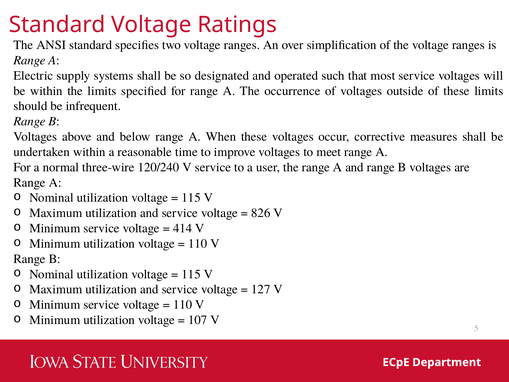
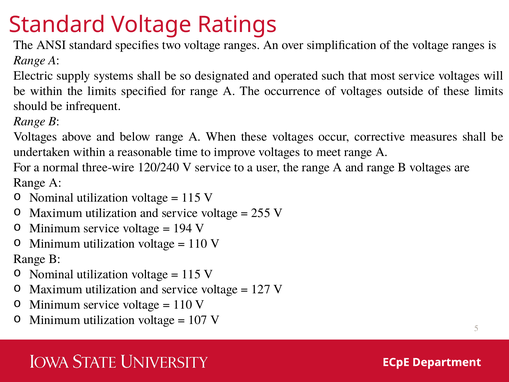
826: 826 -> 255
414: 414 -> 194
